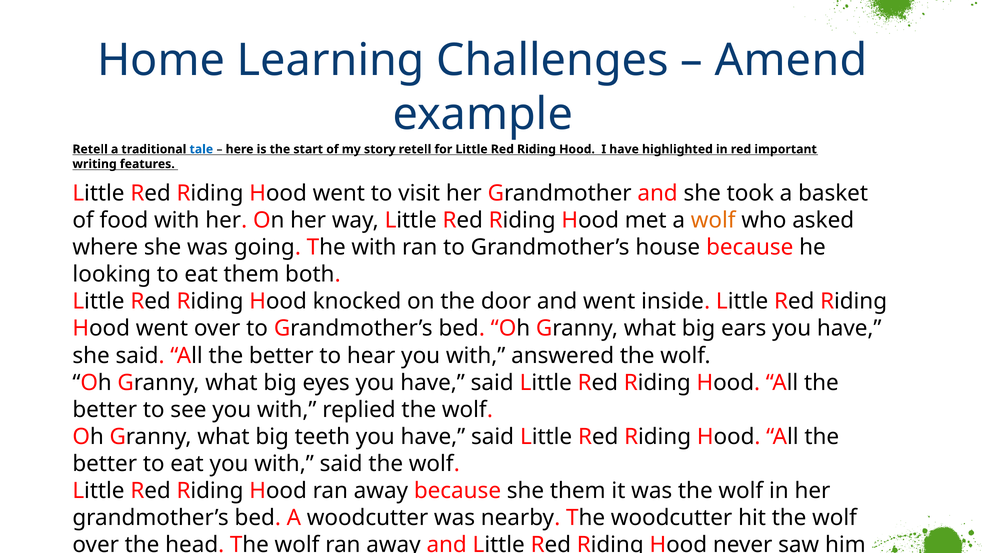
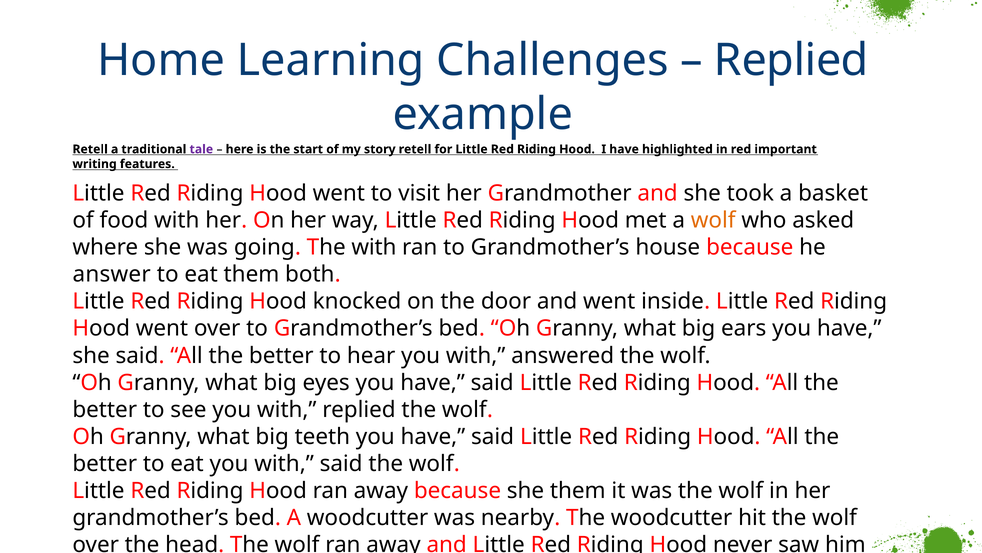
Amend at (791, 60): Amend -> Replied
tale colour: blue -> purple
looking: looking -> answer
